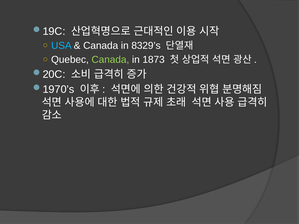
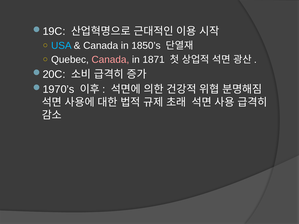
8329’s: 8329’s -> 1850’s
Canada at (110, 60) colour: light green -> pink
1873: 1873 -> 1871
